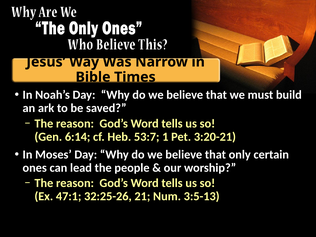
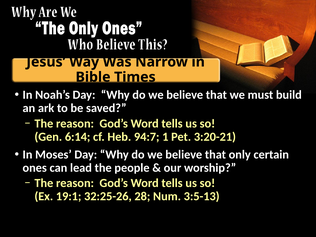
53:7: 53:7 -> 94:7
47:1: 47:1 -> 19:1
21: 21 -> 28
